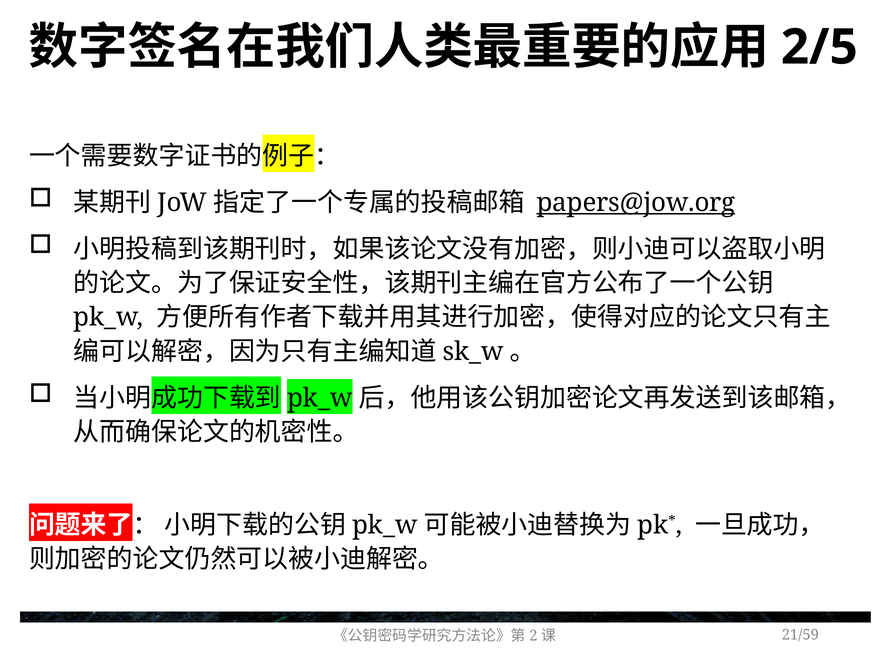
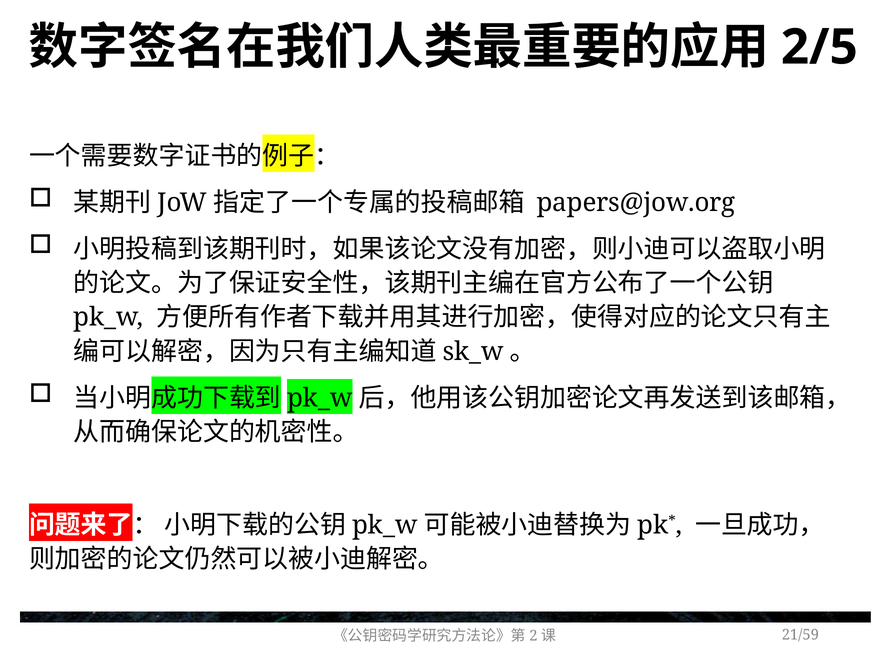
papers@jow.org underline: present -> none
